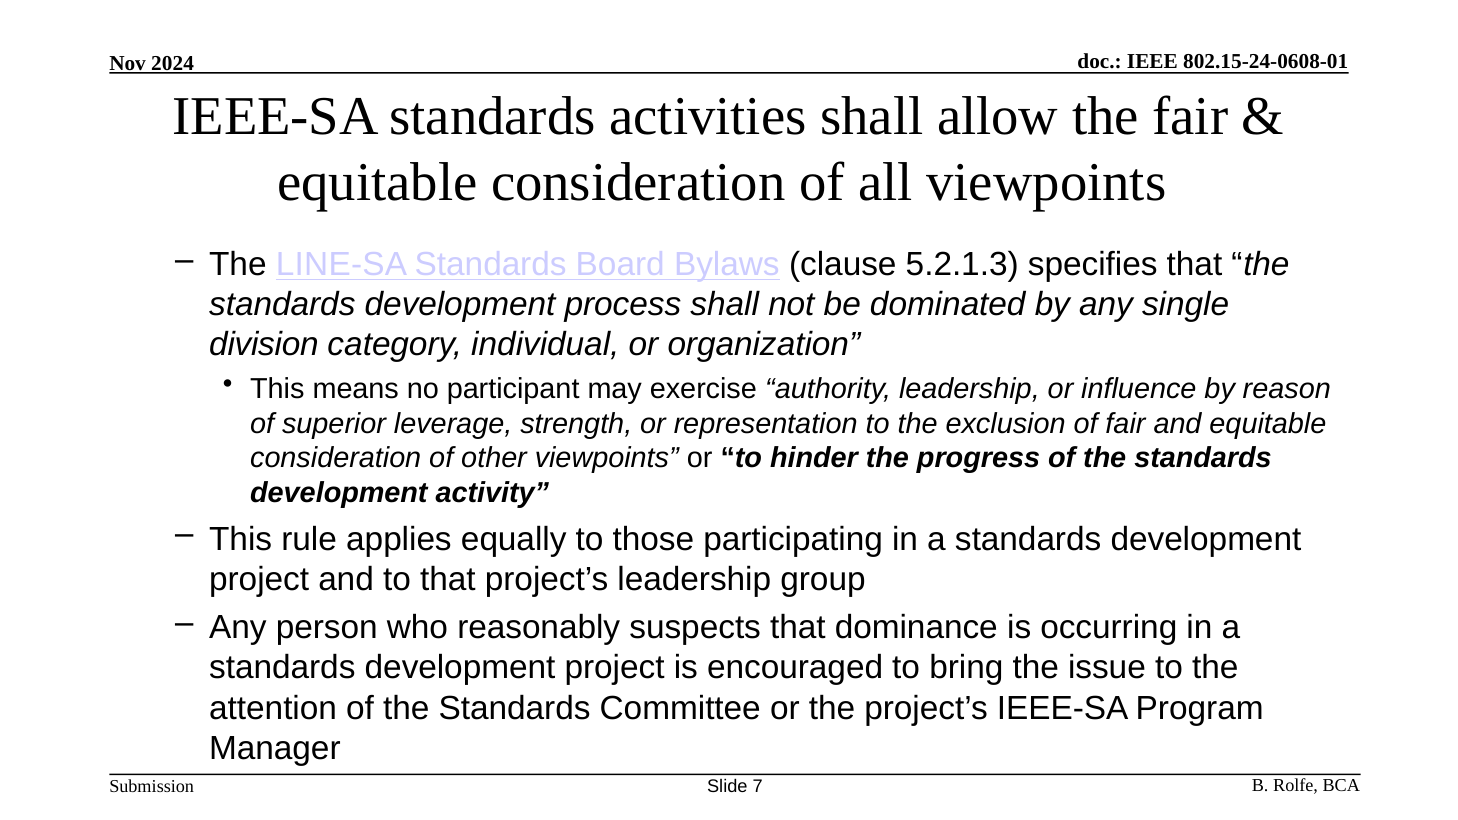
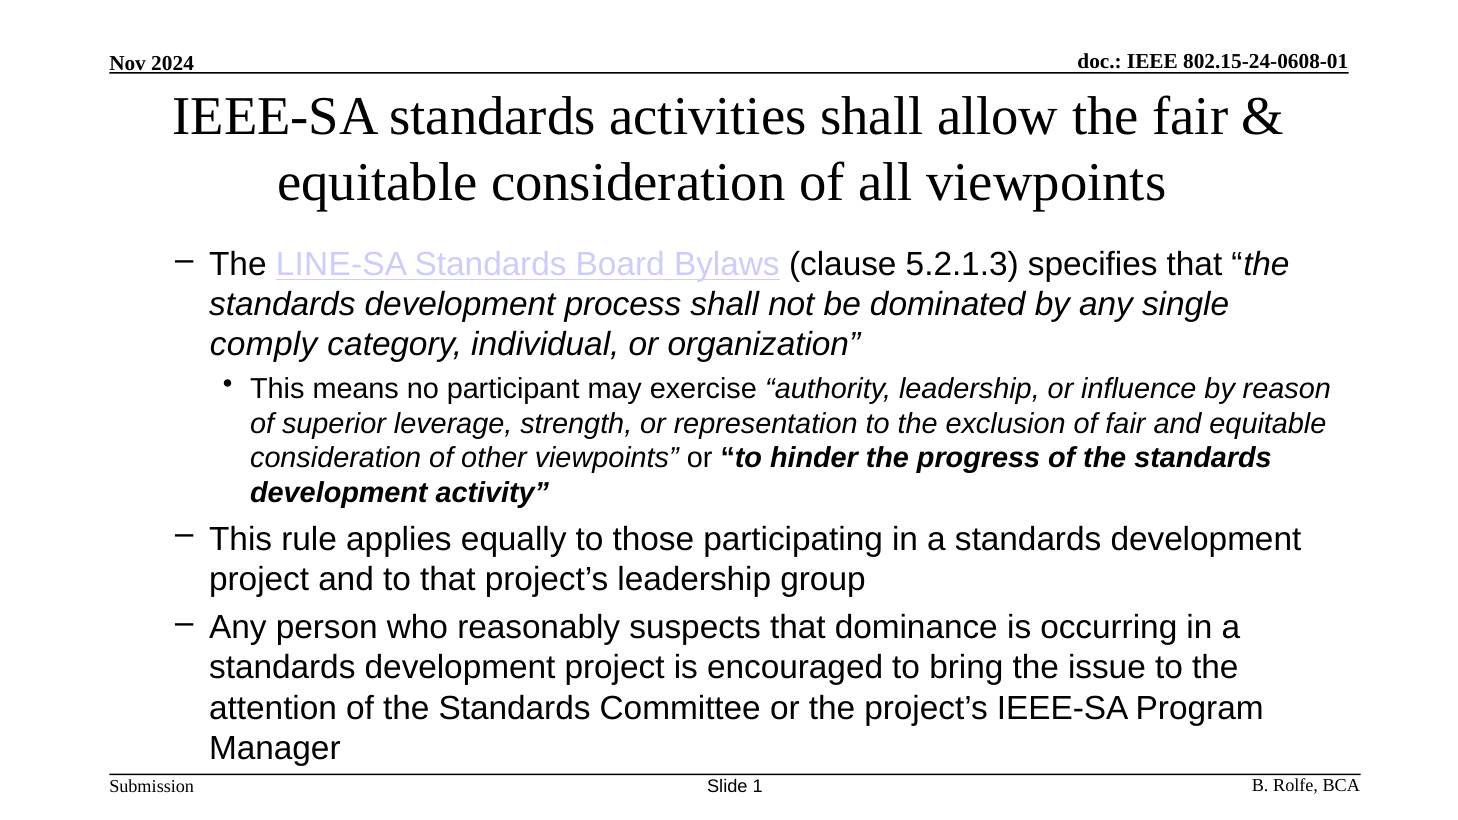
division: division -> comply
7: 7 -> 1
